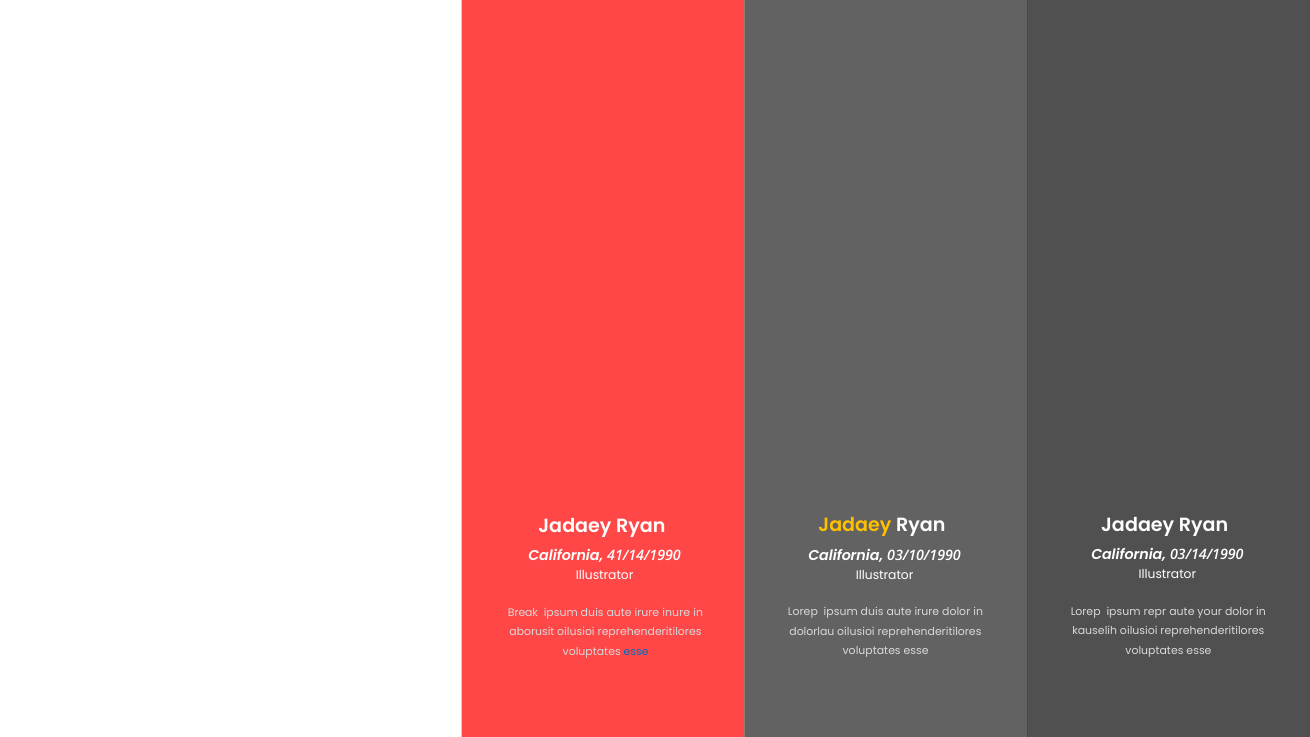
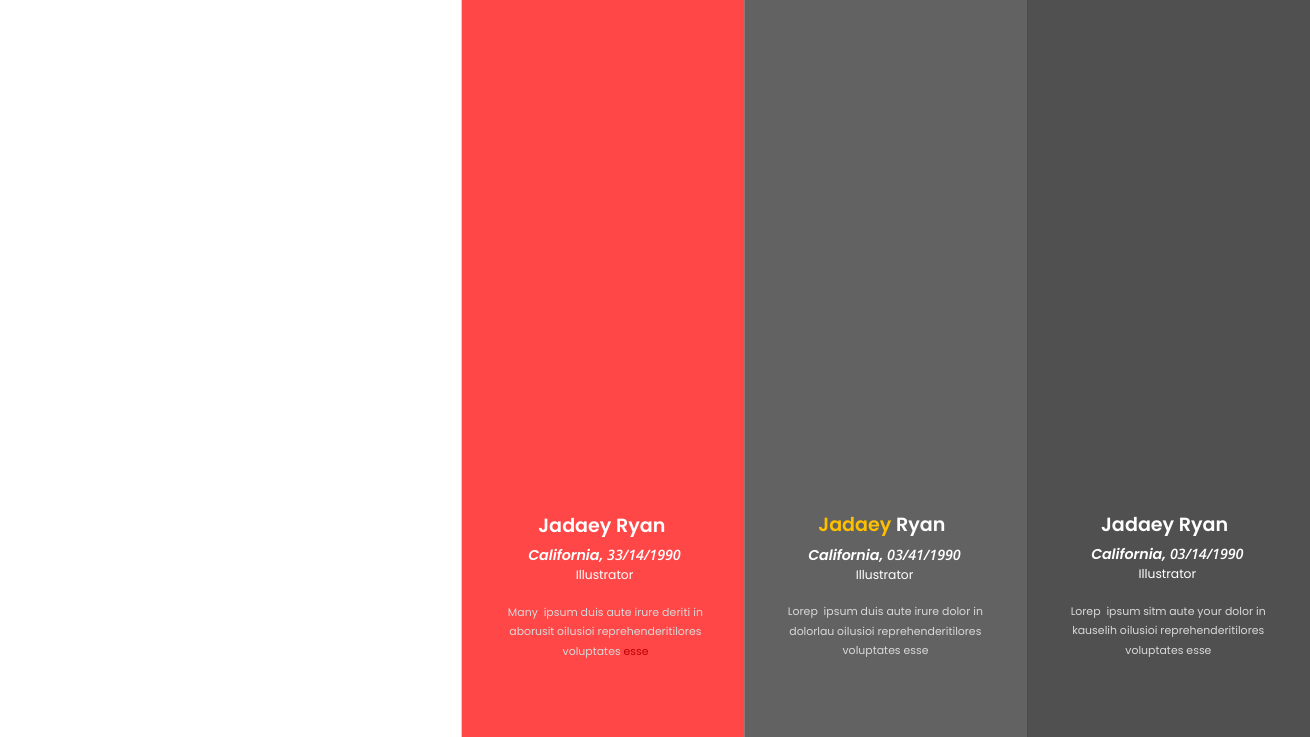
03/10/1990: 03/10/1990 -> 03/41/1990
41/14/1990: 41/14/1990 -> 33/14/1990
repr: repr -> sitm
Break: Break -> Many
inure: inure -> deriti
esse at (636, 652) colour: blue -> red
